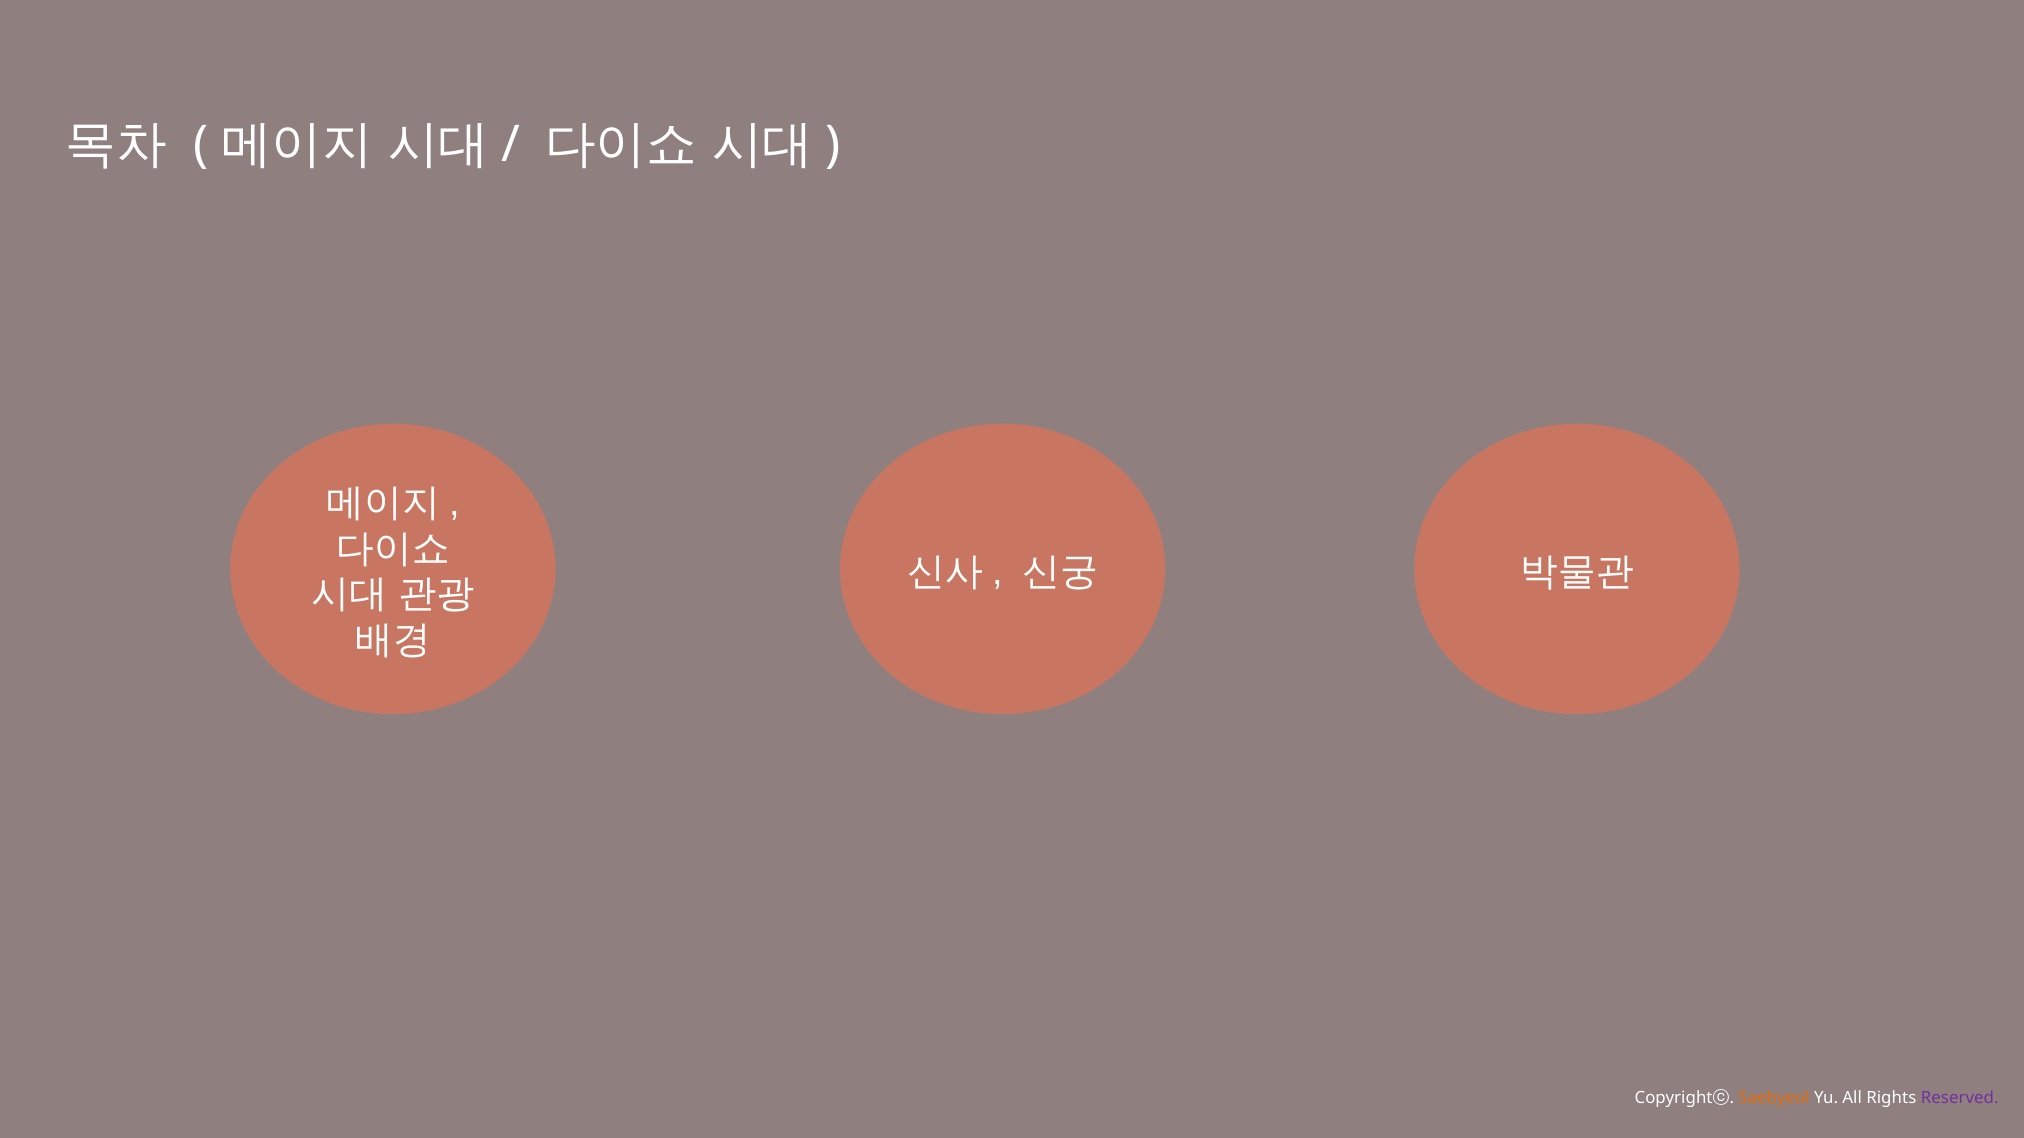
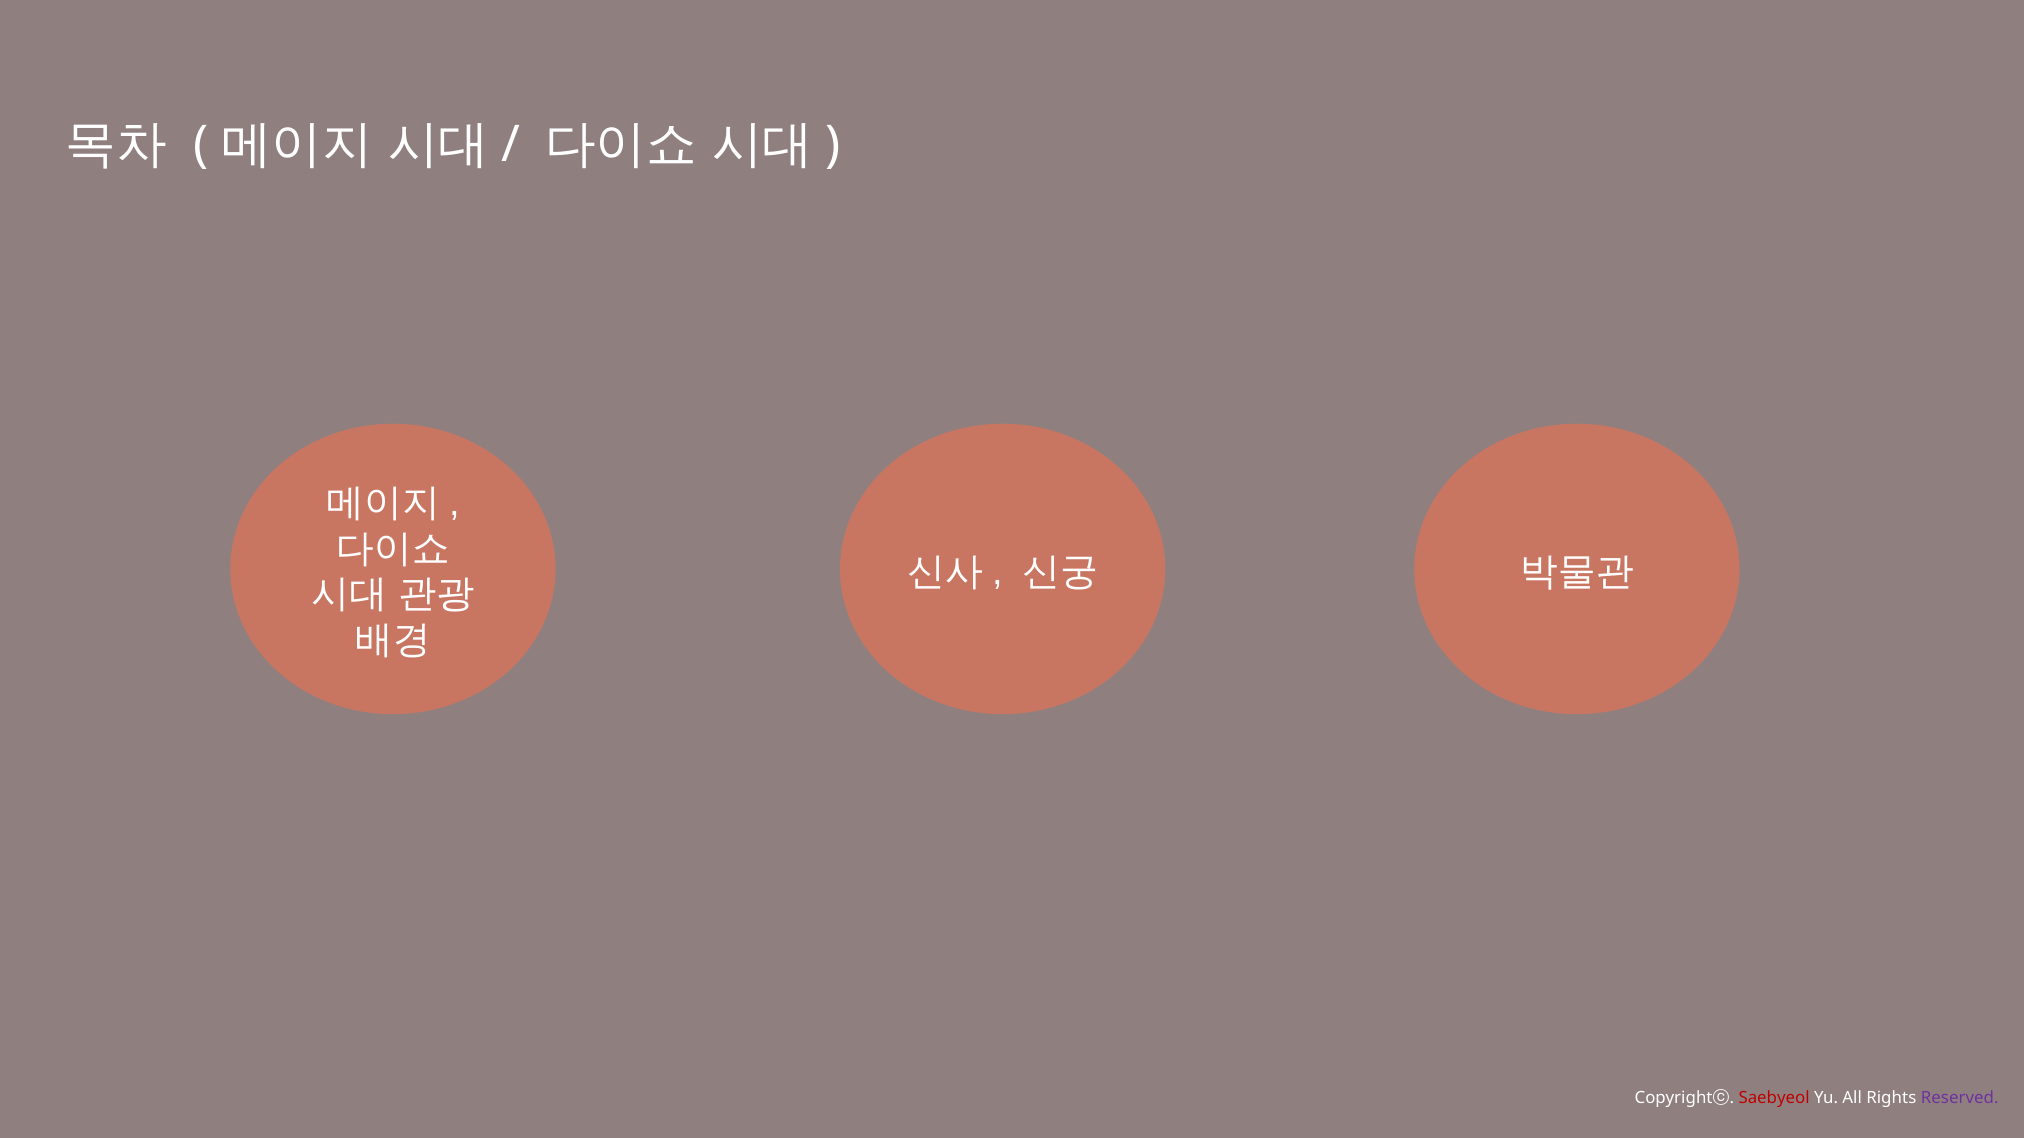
Saebyeol colour: orange -> red
